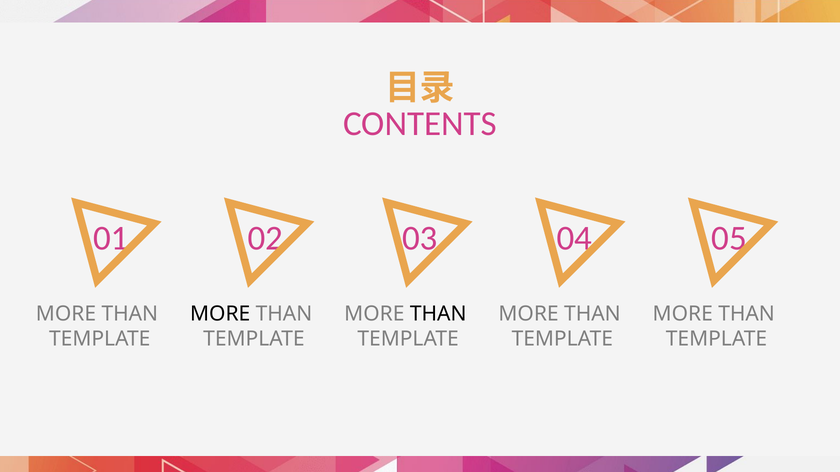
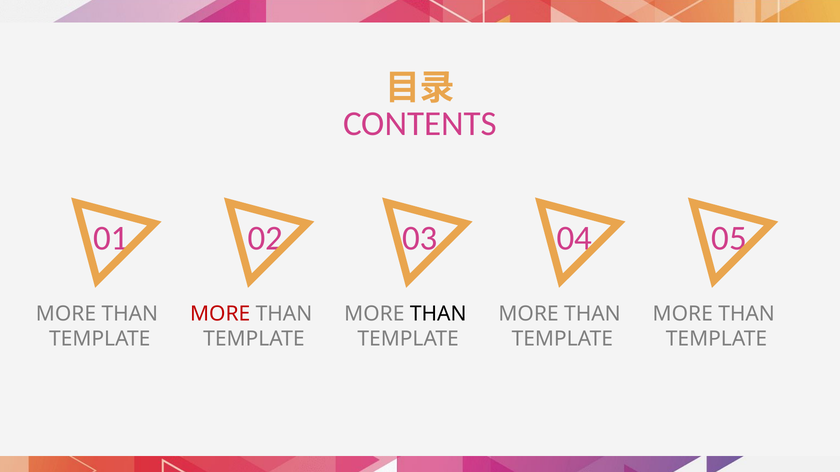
MORE at (220, 314) colour: black -> red
